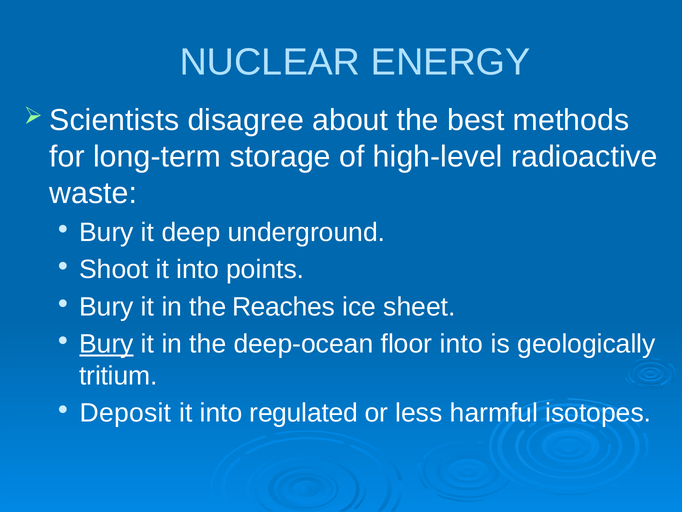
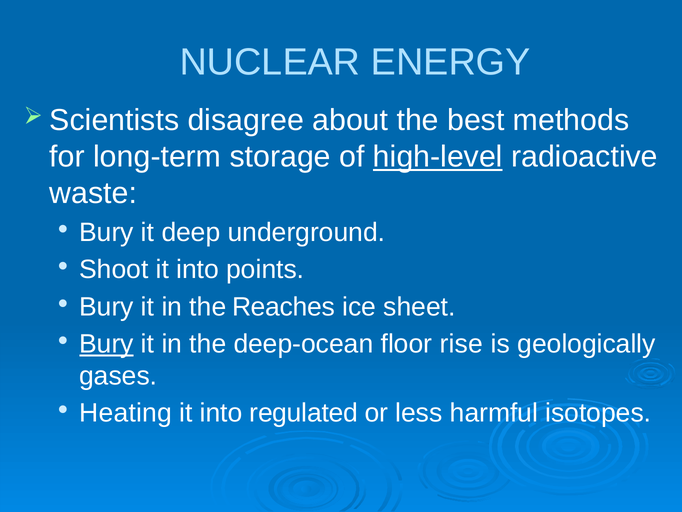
high-level underline: none -> present
floor into: into -> rise
tritium: tritium -> gases
Deposit: Deposit -> Heating
